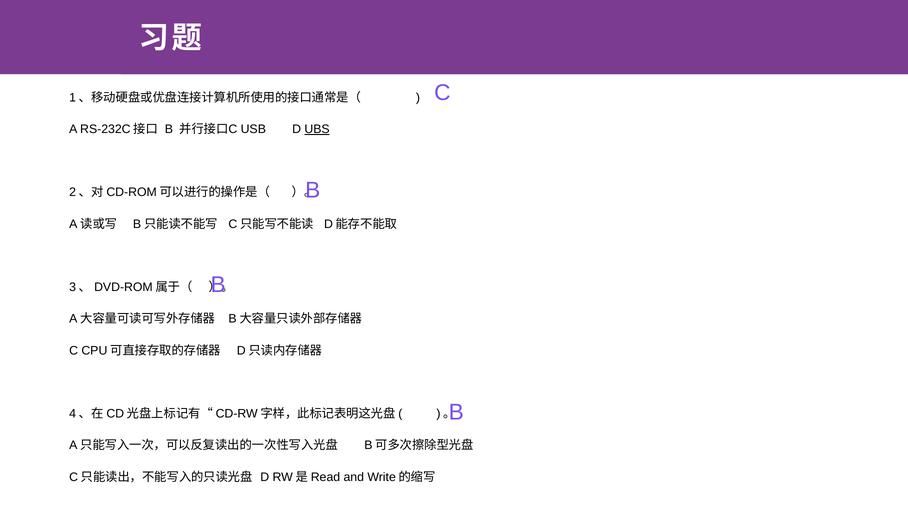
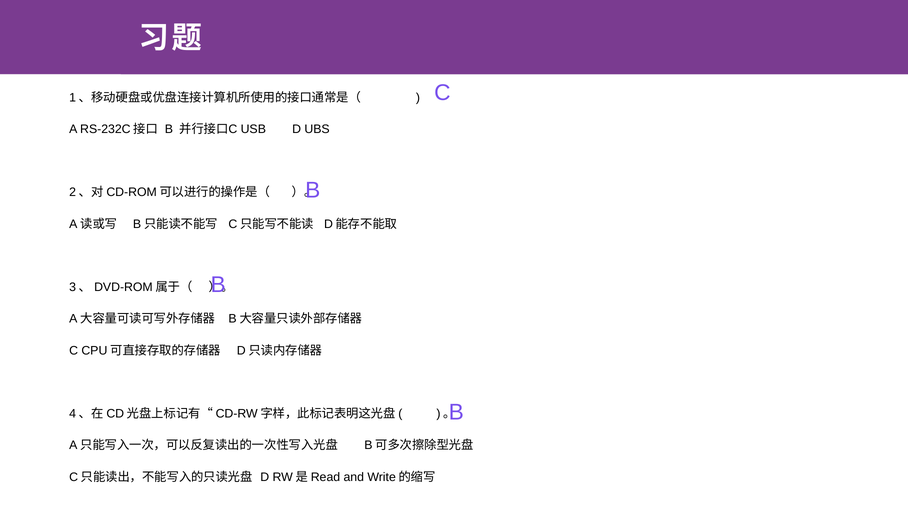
UBS underline: present -> none
